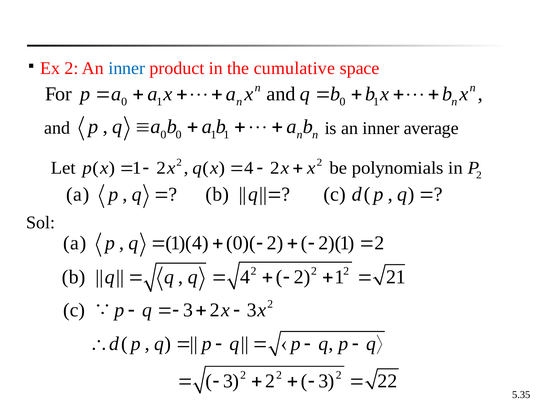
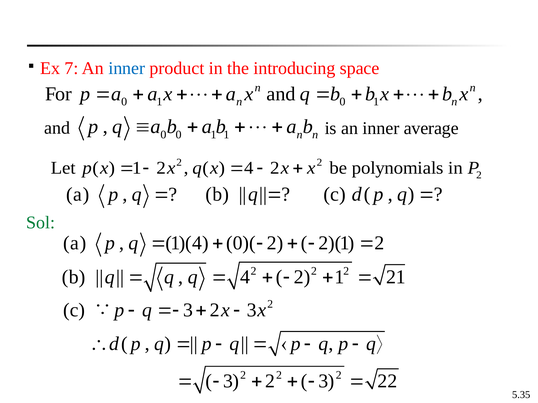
Ex 2: 2 -> 7
cumulative: cumulative -> introducing
Sol colour: black -> green
